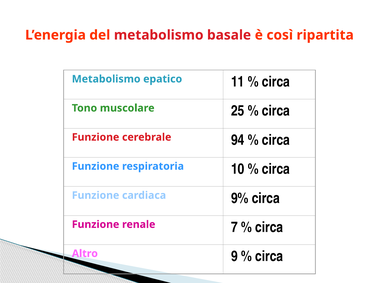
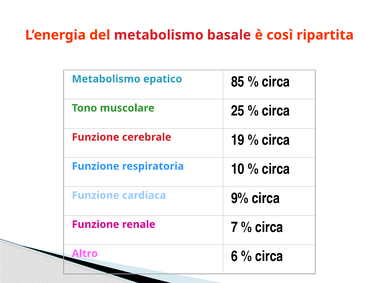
11: 11 -> 85
94: 94 -> 19
9: 9 -> 6
